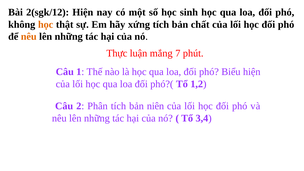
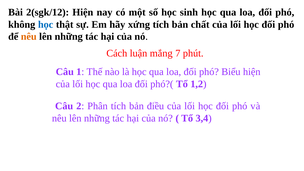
học at (46, 24) colour: orange -> blue
Thực: Thực -> Cách
niên: niên -> điều
